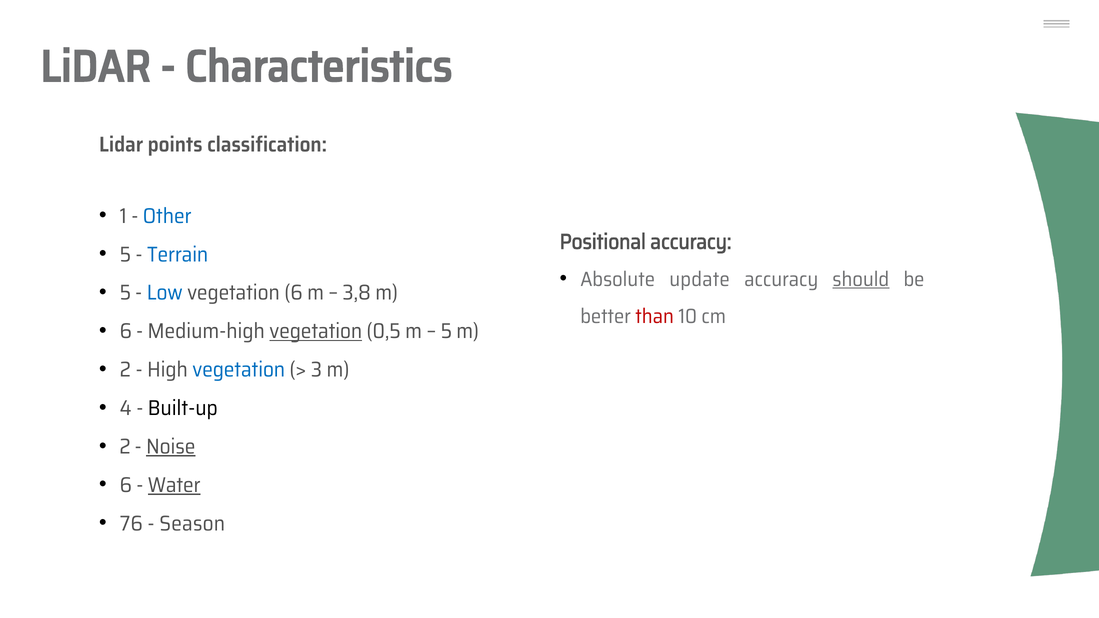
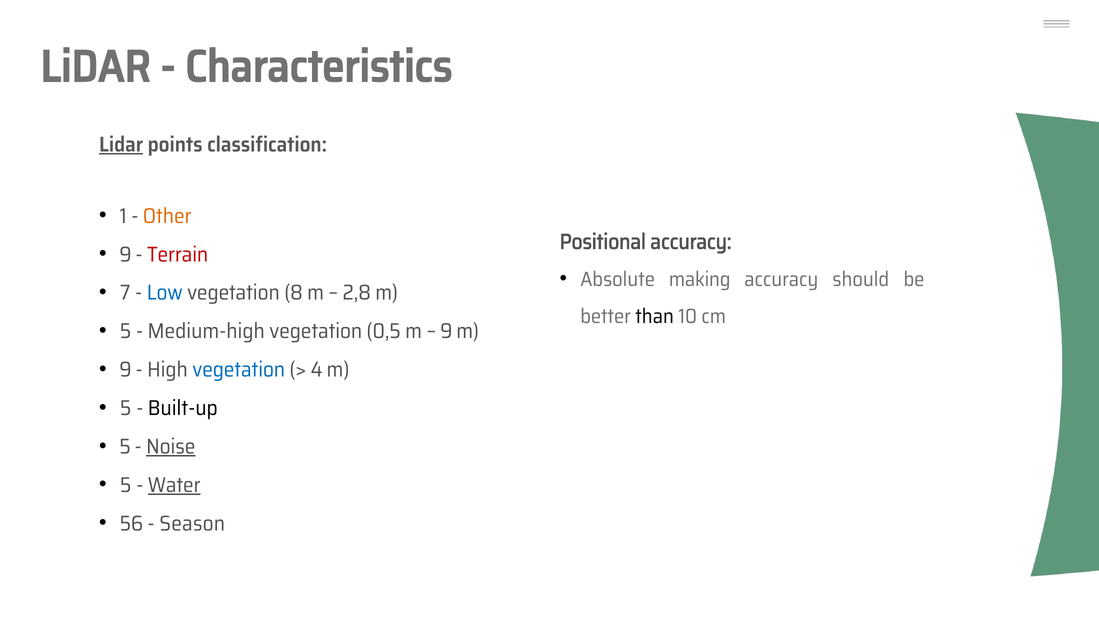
Lidar at (121, 145) underline: none -> present
Other colour: blue -> orange
5 at (125, 255): 5 -> 9
Terrain colour: blue -> red
update: update -> making
should underline: present -> none
5 at (125, 293): 5 -> 7
vegetation 6: 6 -> 8
3,8: 3,8 -> 2,8
than colour: red -> black
6 at (126, 331): 6 -> 5
vegetation at (316, 331) underline: present -> none
5 at (446, 331): 5 -> 9
2 at (125, 370): 2 -> 9
3: 3 -> 4
4 at (126, 408): 4 -> 5
2 at (125, 447): 2 -> 5
6 at (126, 485): 6 -> 5
76: 76 -> 56
